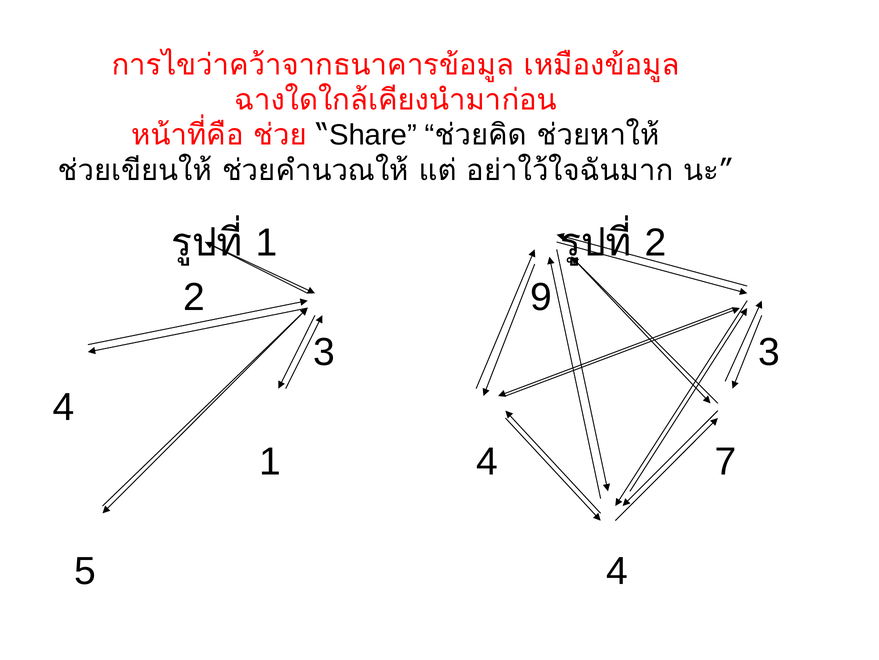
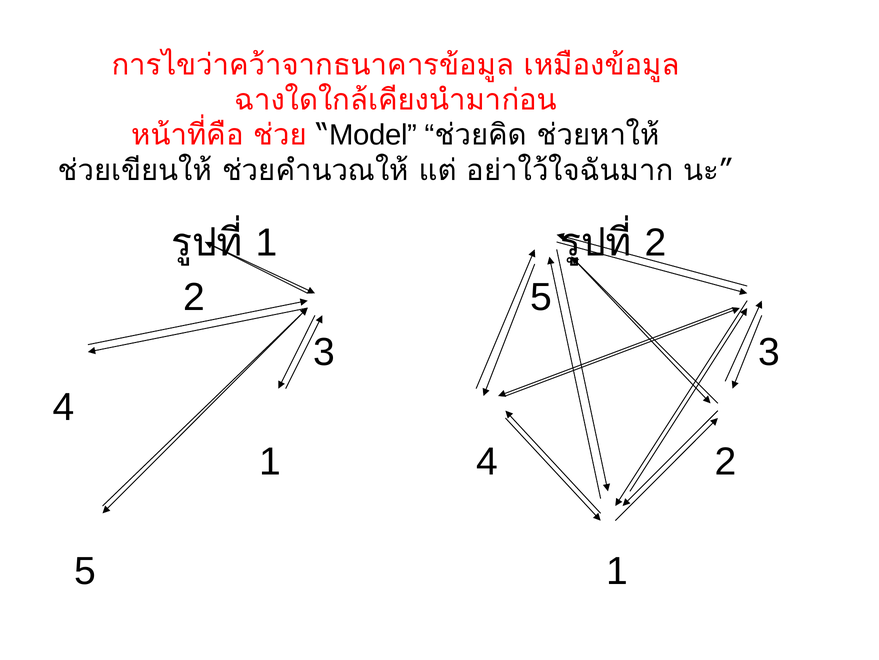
Share: Share -> Model
9 at (541, 297): 9 -> 5
4 7: 7 -> 2
5 4: 4 -> 1
